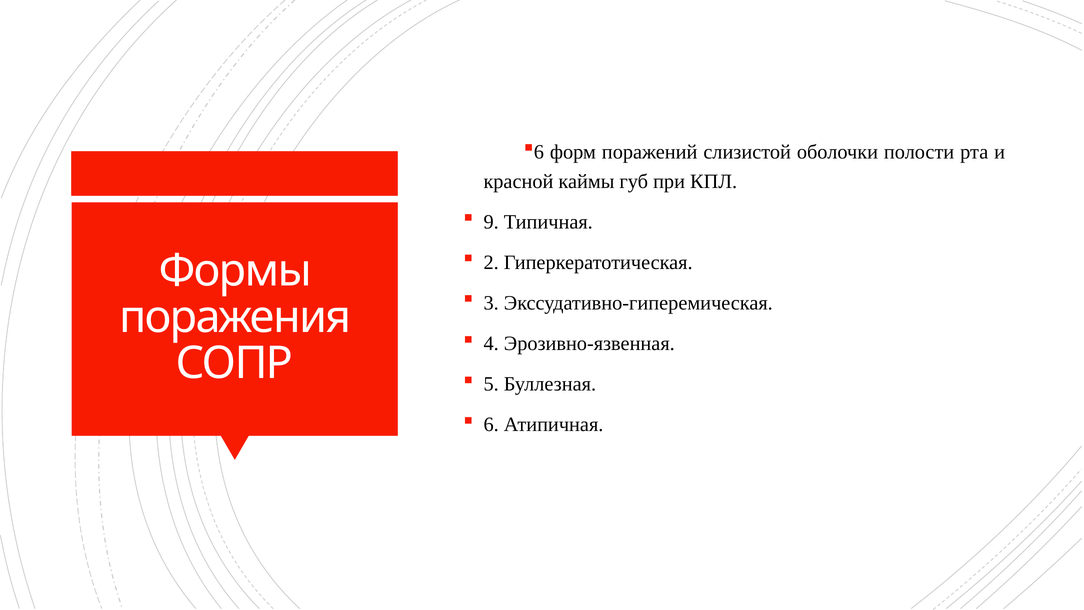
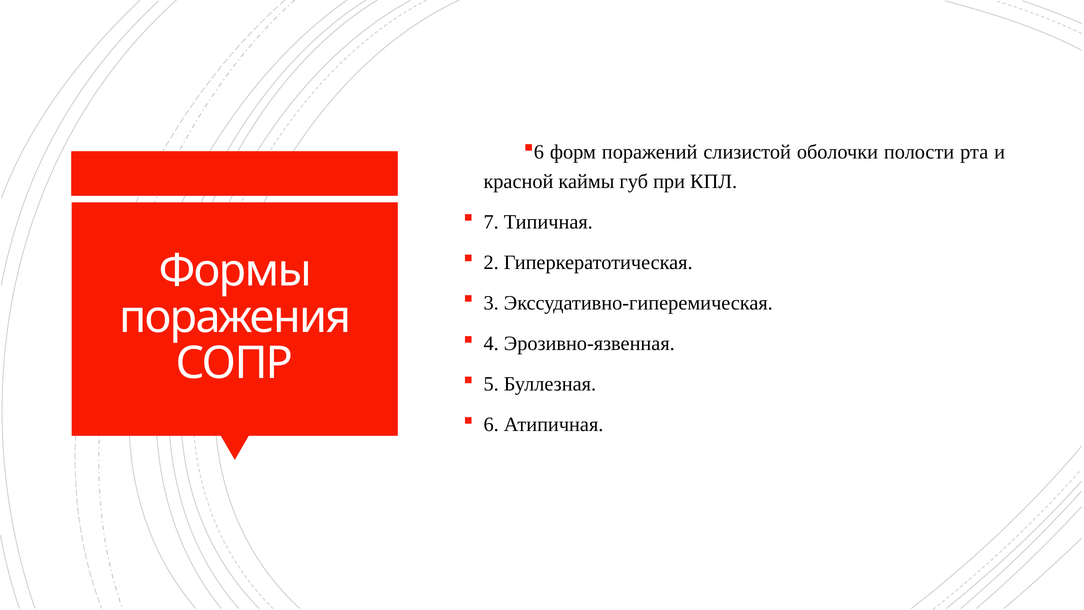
9: 9 -> 7
